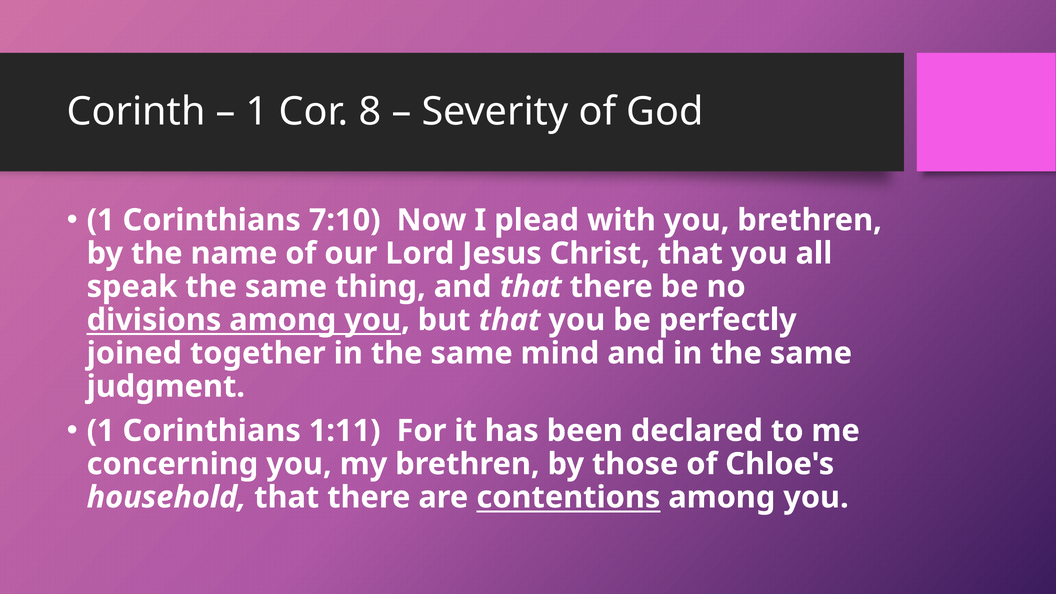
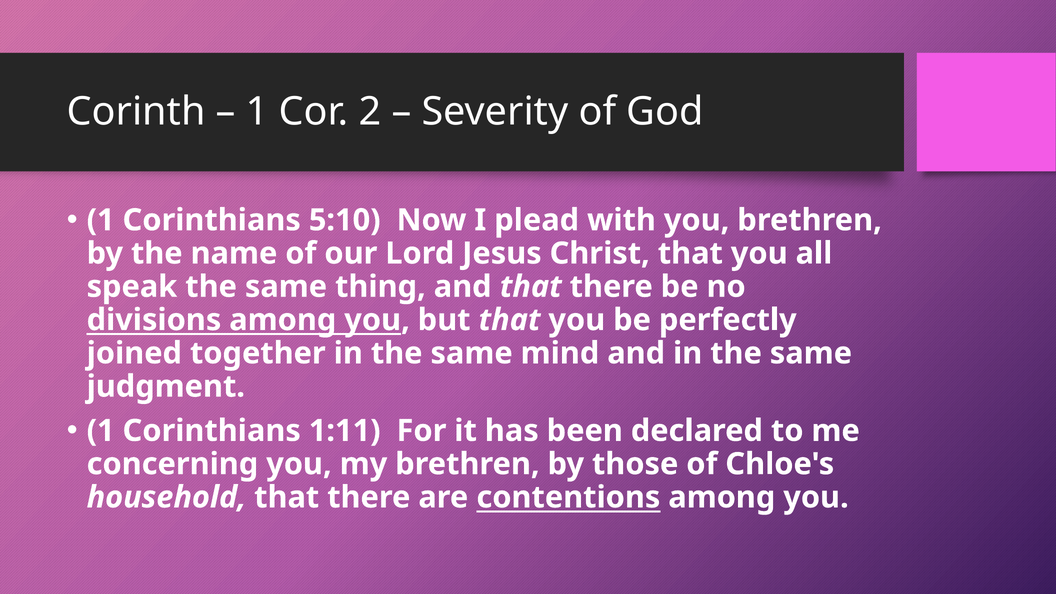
8: 8 -> 2
7:10: 7:10 -> 5:10
